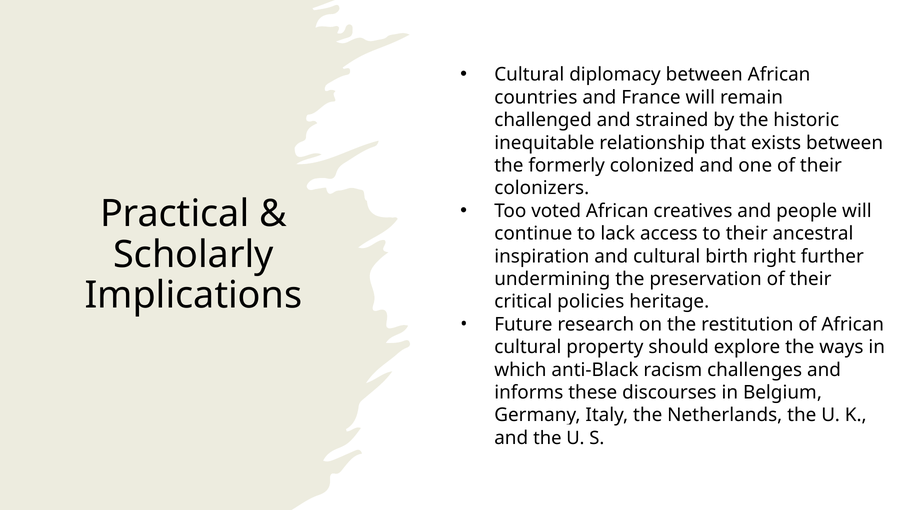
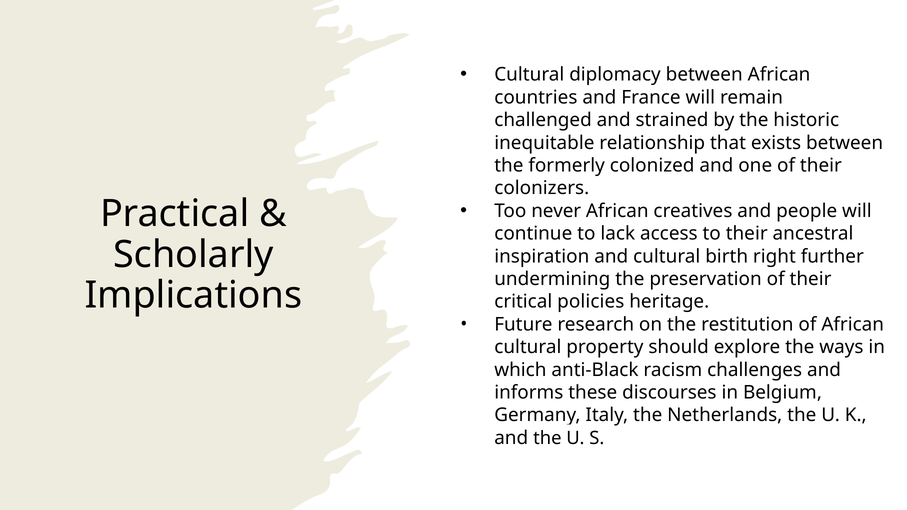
voted: voted -> never
